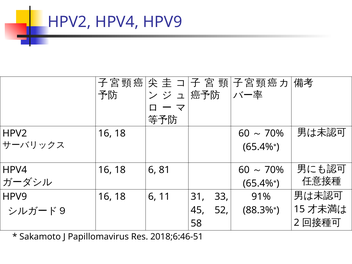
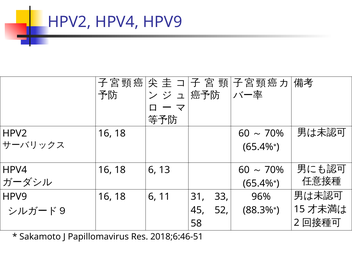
81: 81 -> 13
91%: 91% -> 96%
